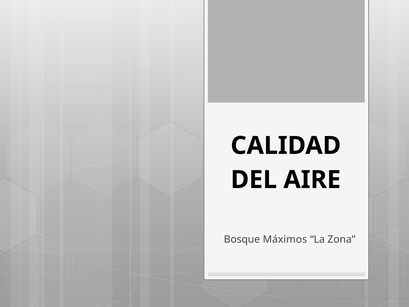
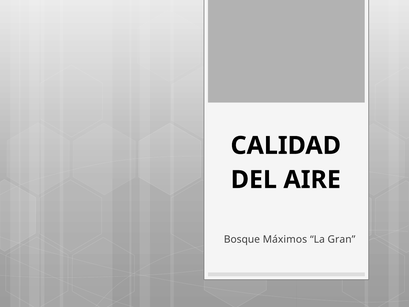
Zona: Zona -> Gran
